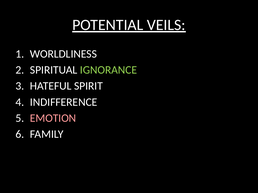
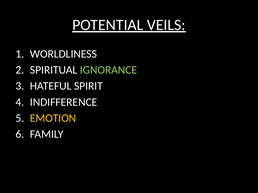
EMOTION colour: pink -> yellow
